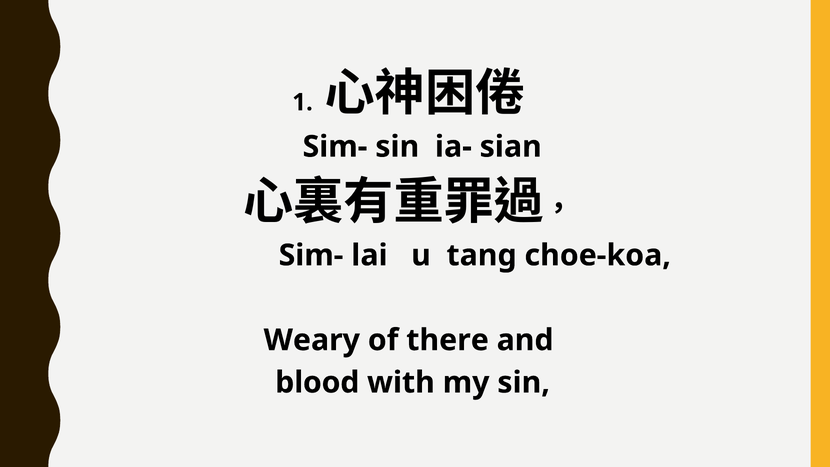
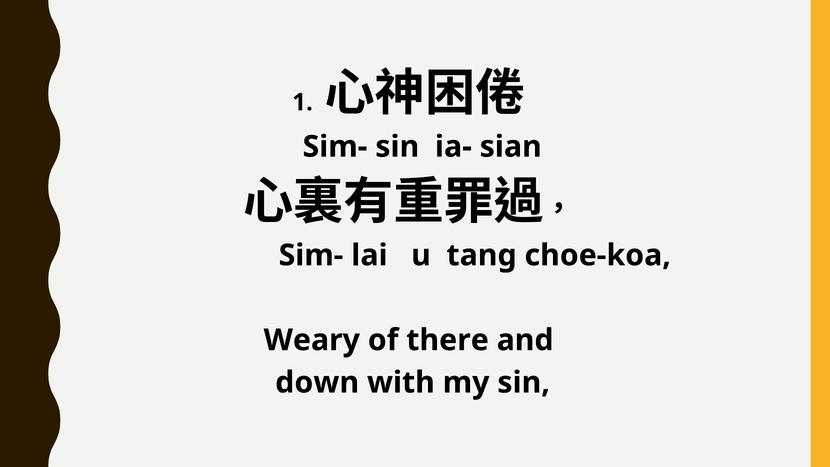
blood: blood -> down
